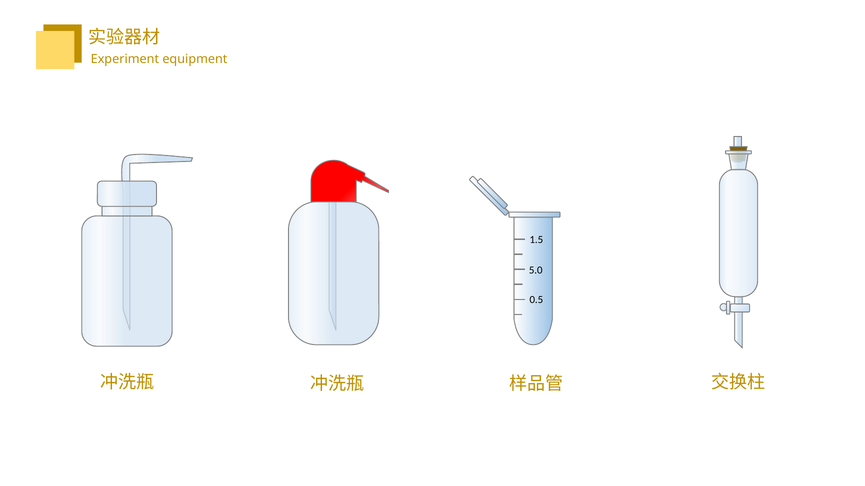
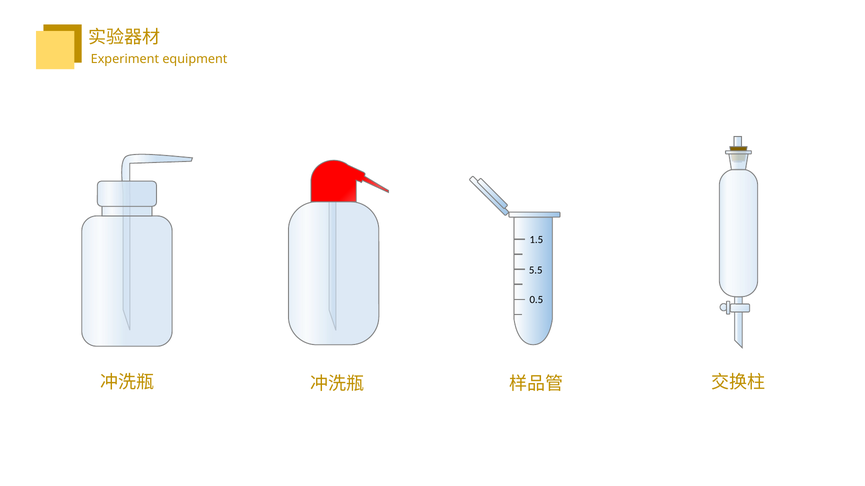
5.0: 5.0 -> 5.5
